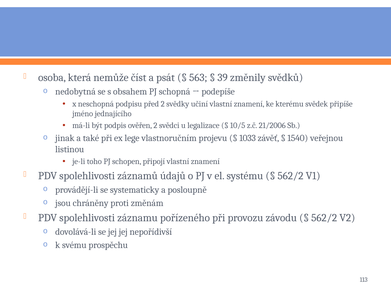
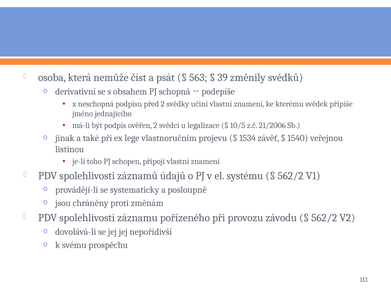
nedobytná: nedobytná -> derivativní
1033: 1033 -> 1534
